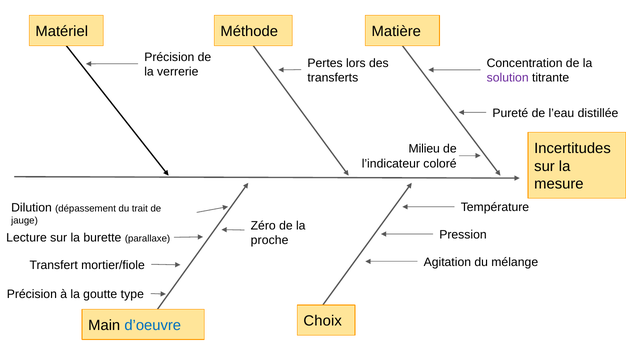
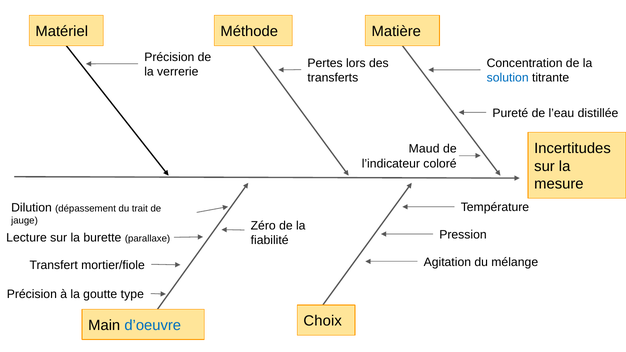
solution colour: purple -> blue
Milieu: Milieu -> Maud
proche: proche -> fiabilité
